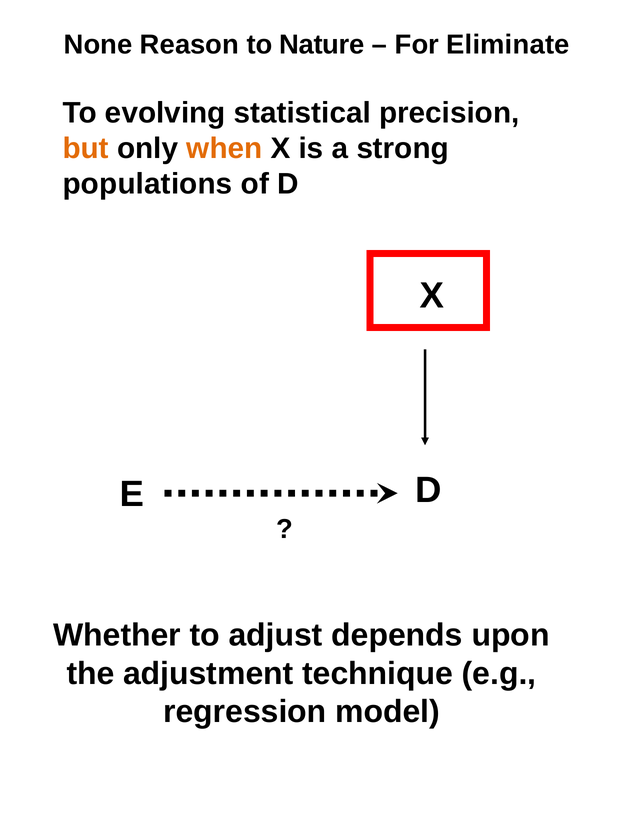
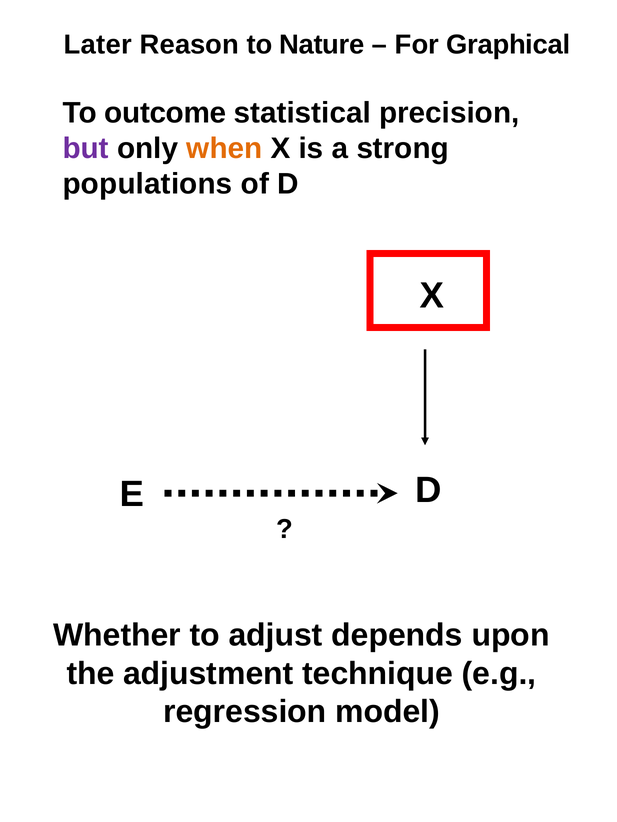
None: None -> Later
Eliminate: Eliminate -> Graphical
evolving: evolving -> outcome
but colour: orange -> purple
